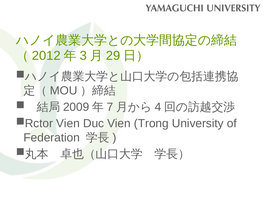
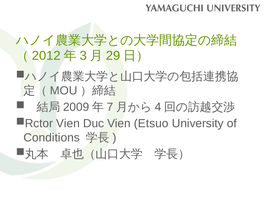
Trong: Trong -> Etsuo
Federation: Federation -> Conditions
